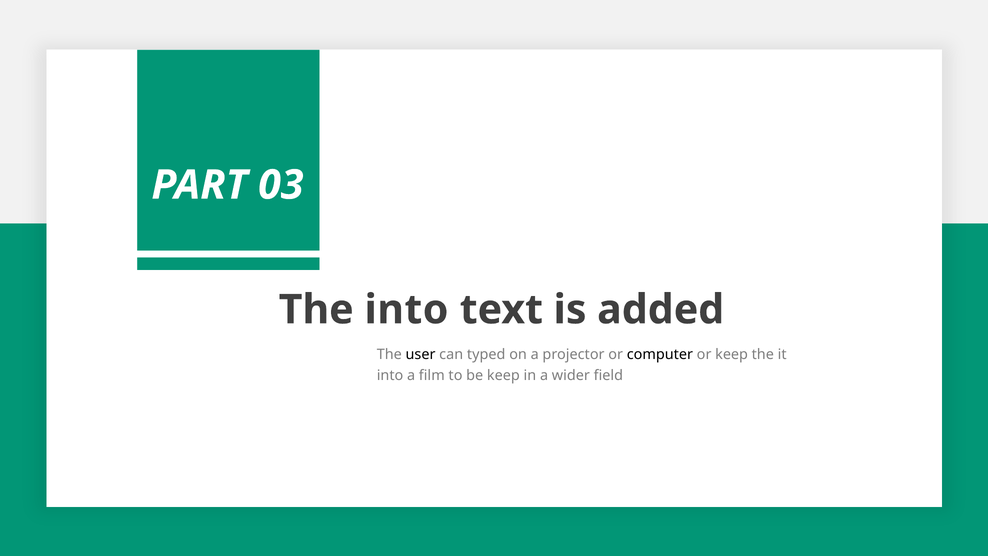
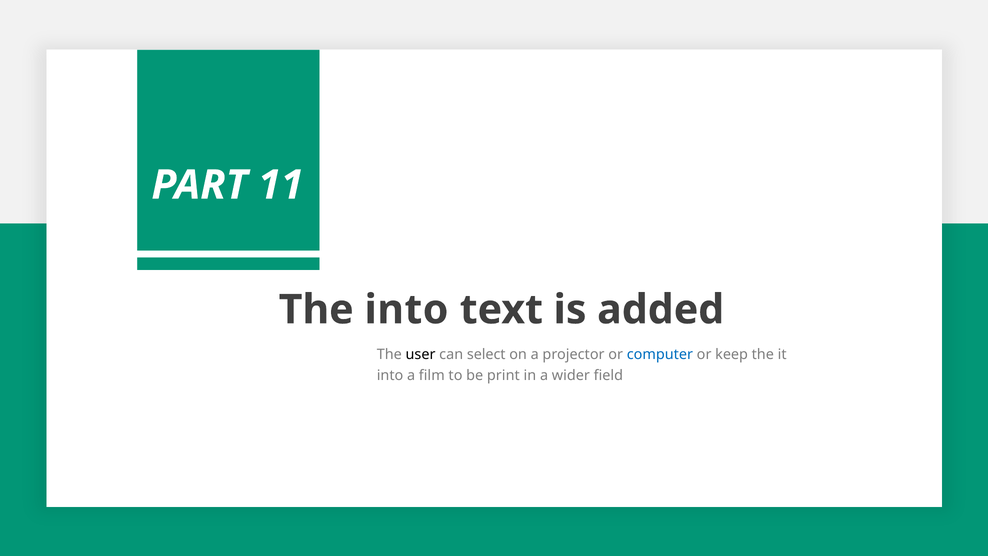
03: 03 -> 11
typed: typed -> select
computer colour: black -> blue
be keep: keep -> print
